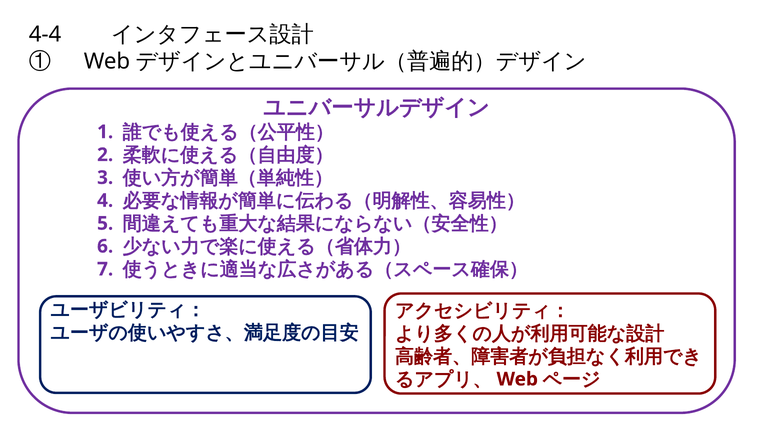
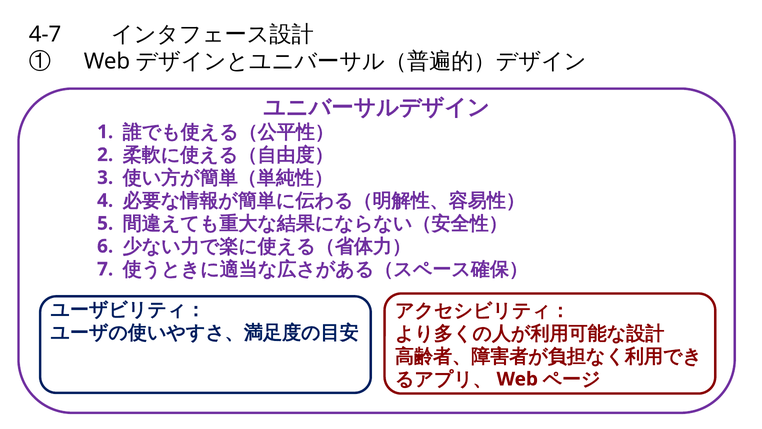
4-4: 4-4 -> 4-7
